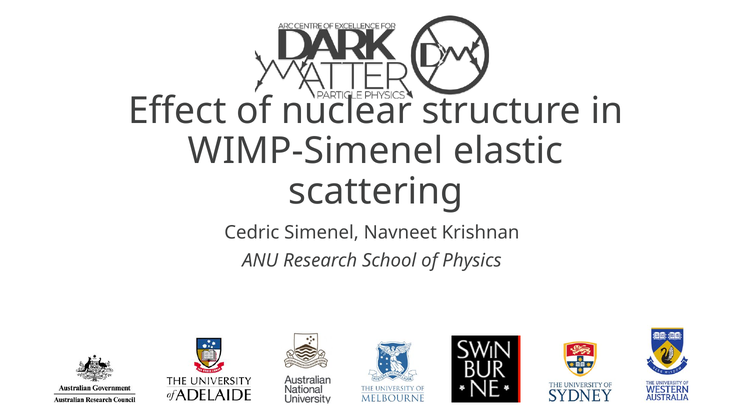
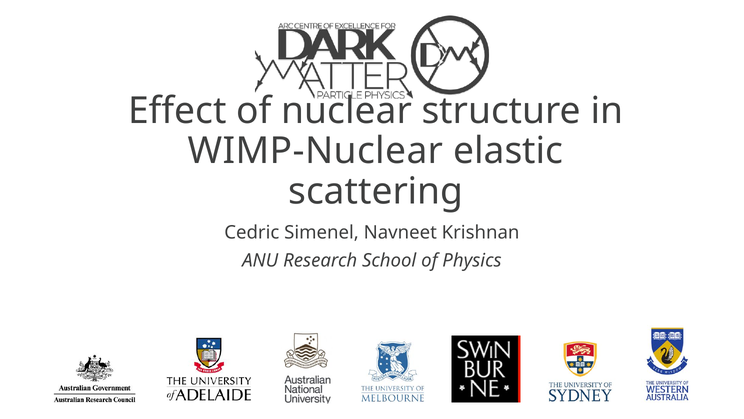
WIMP-Simenel: WIMP-Simenel -> WIMP-Nuclear
